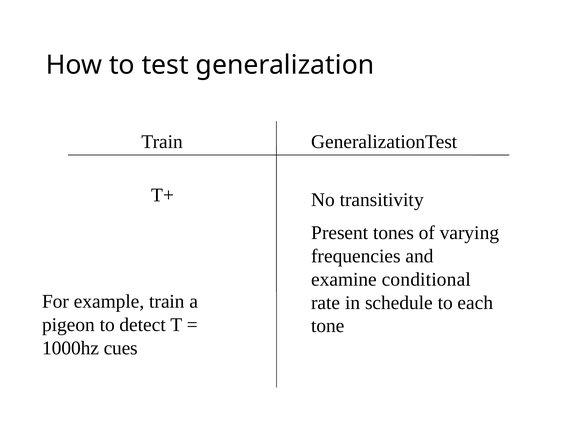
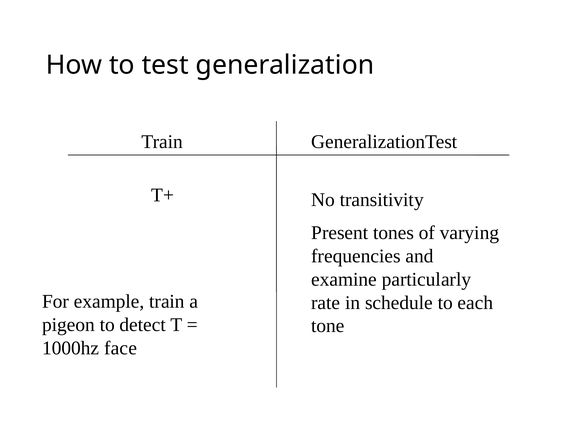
conditional: conditional -> particularly
cues: cues -> face
